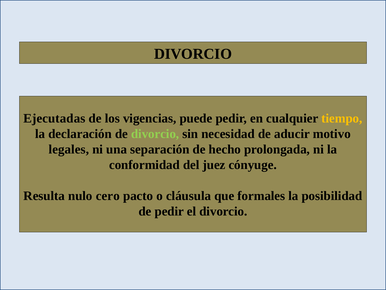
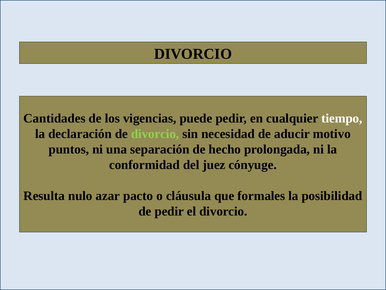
Ejecutadas: Ejecutadas -> Cantidades
tiempo colour: yellow -> white
legales: legales -> puntos
cero: cero -> azar
